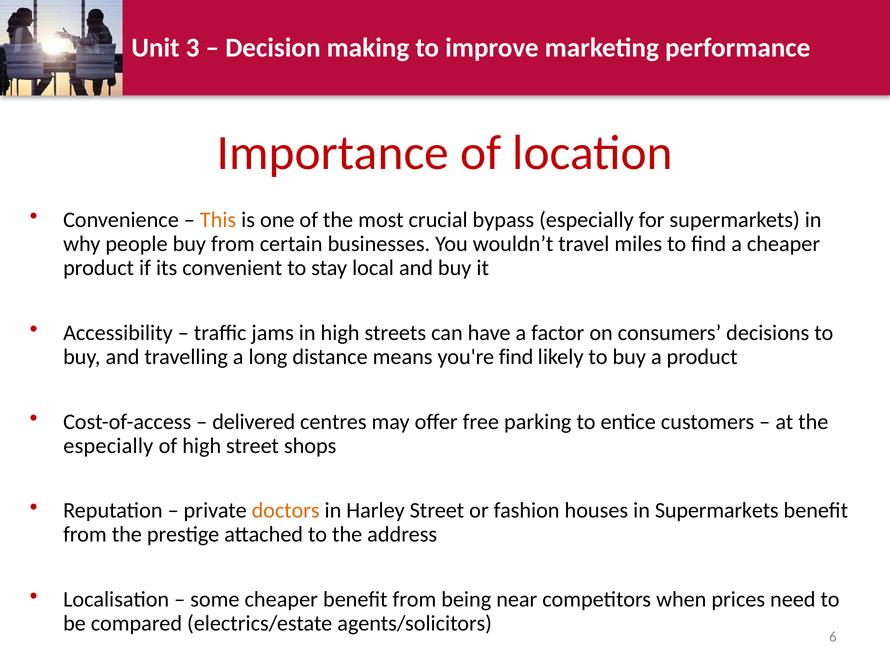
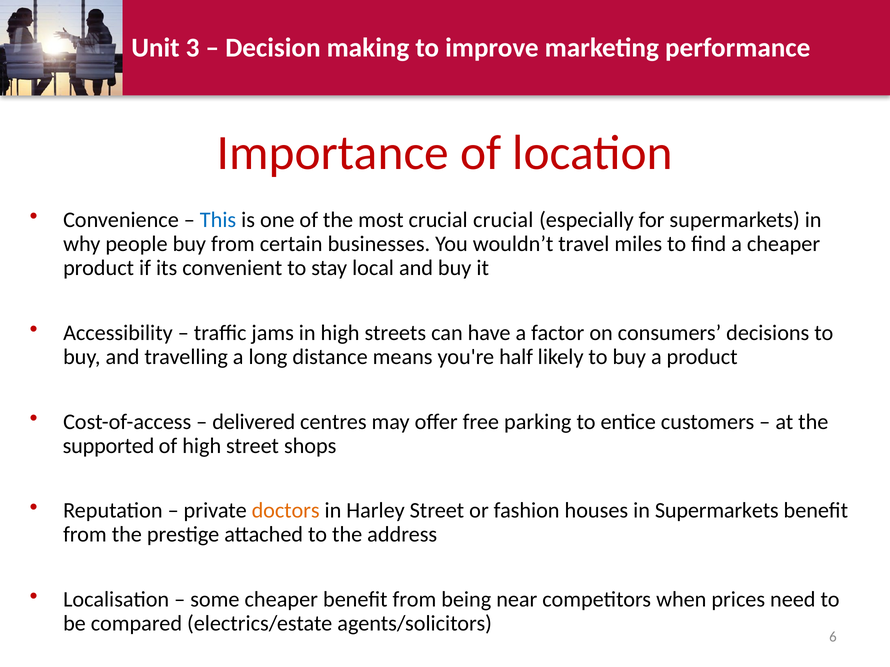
This colour: orange -> blue
crucial bypass: bypass -> crucial
you're find: find -> half
especially at (108, 446): especially -> supported
